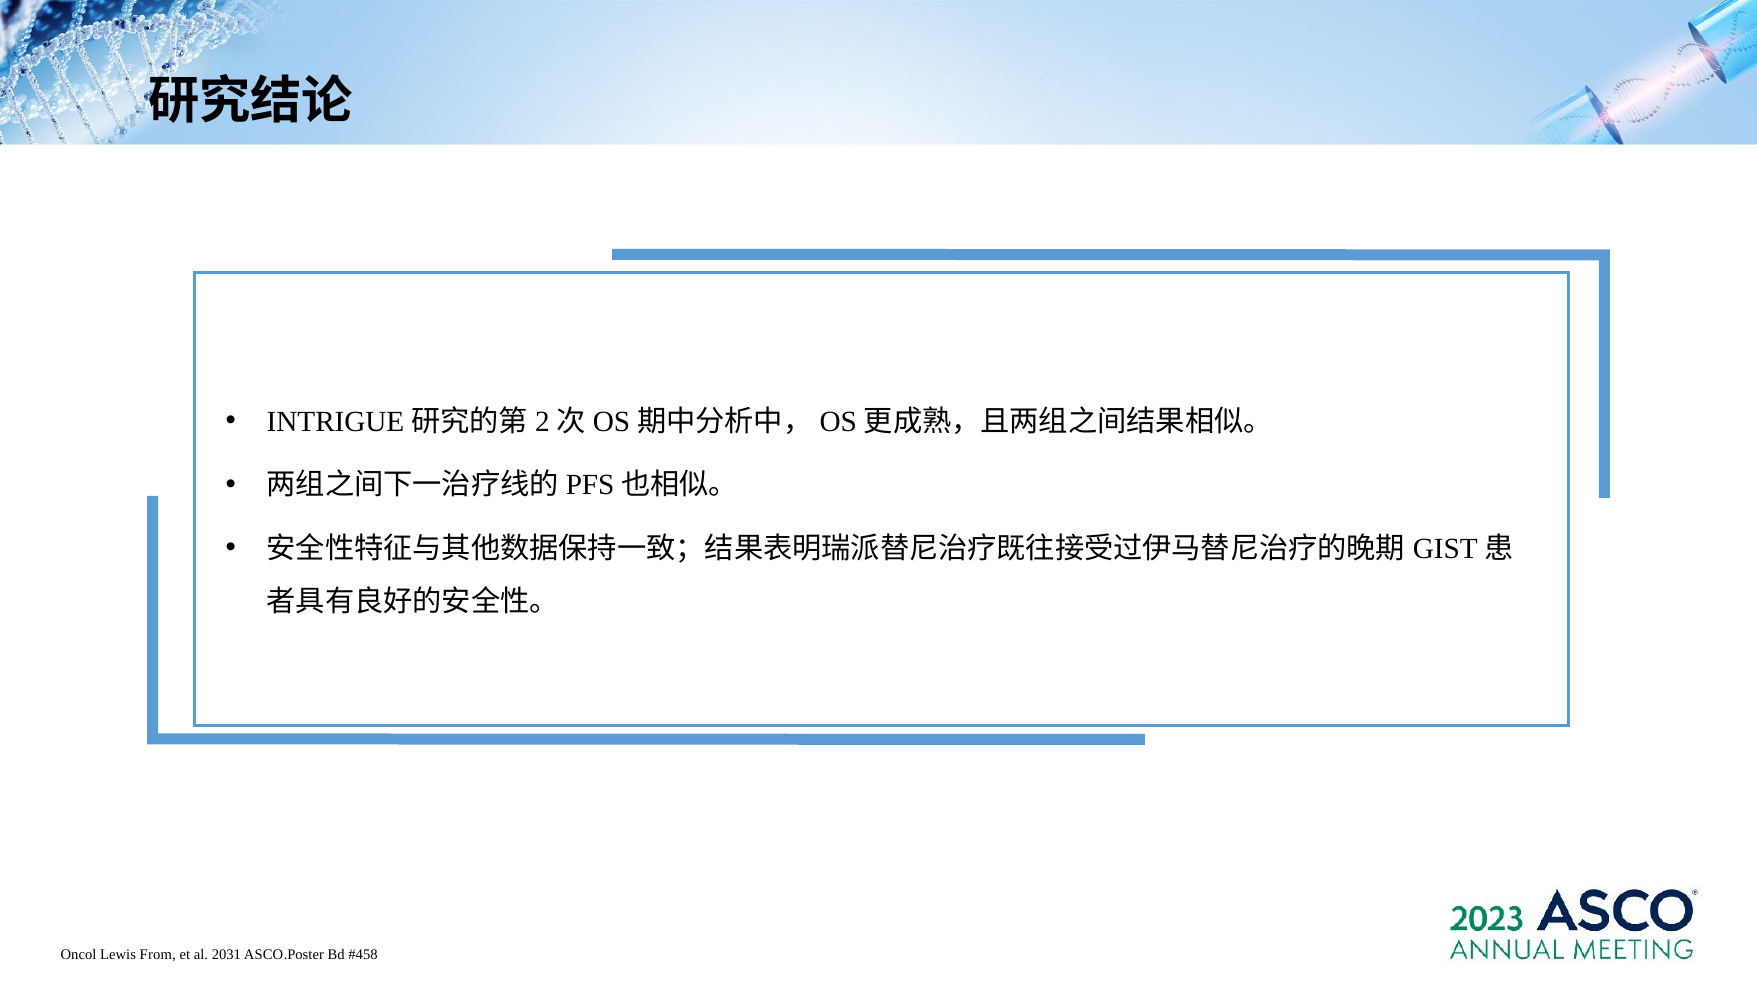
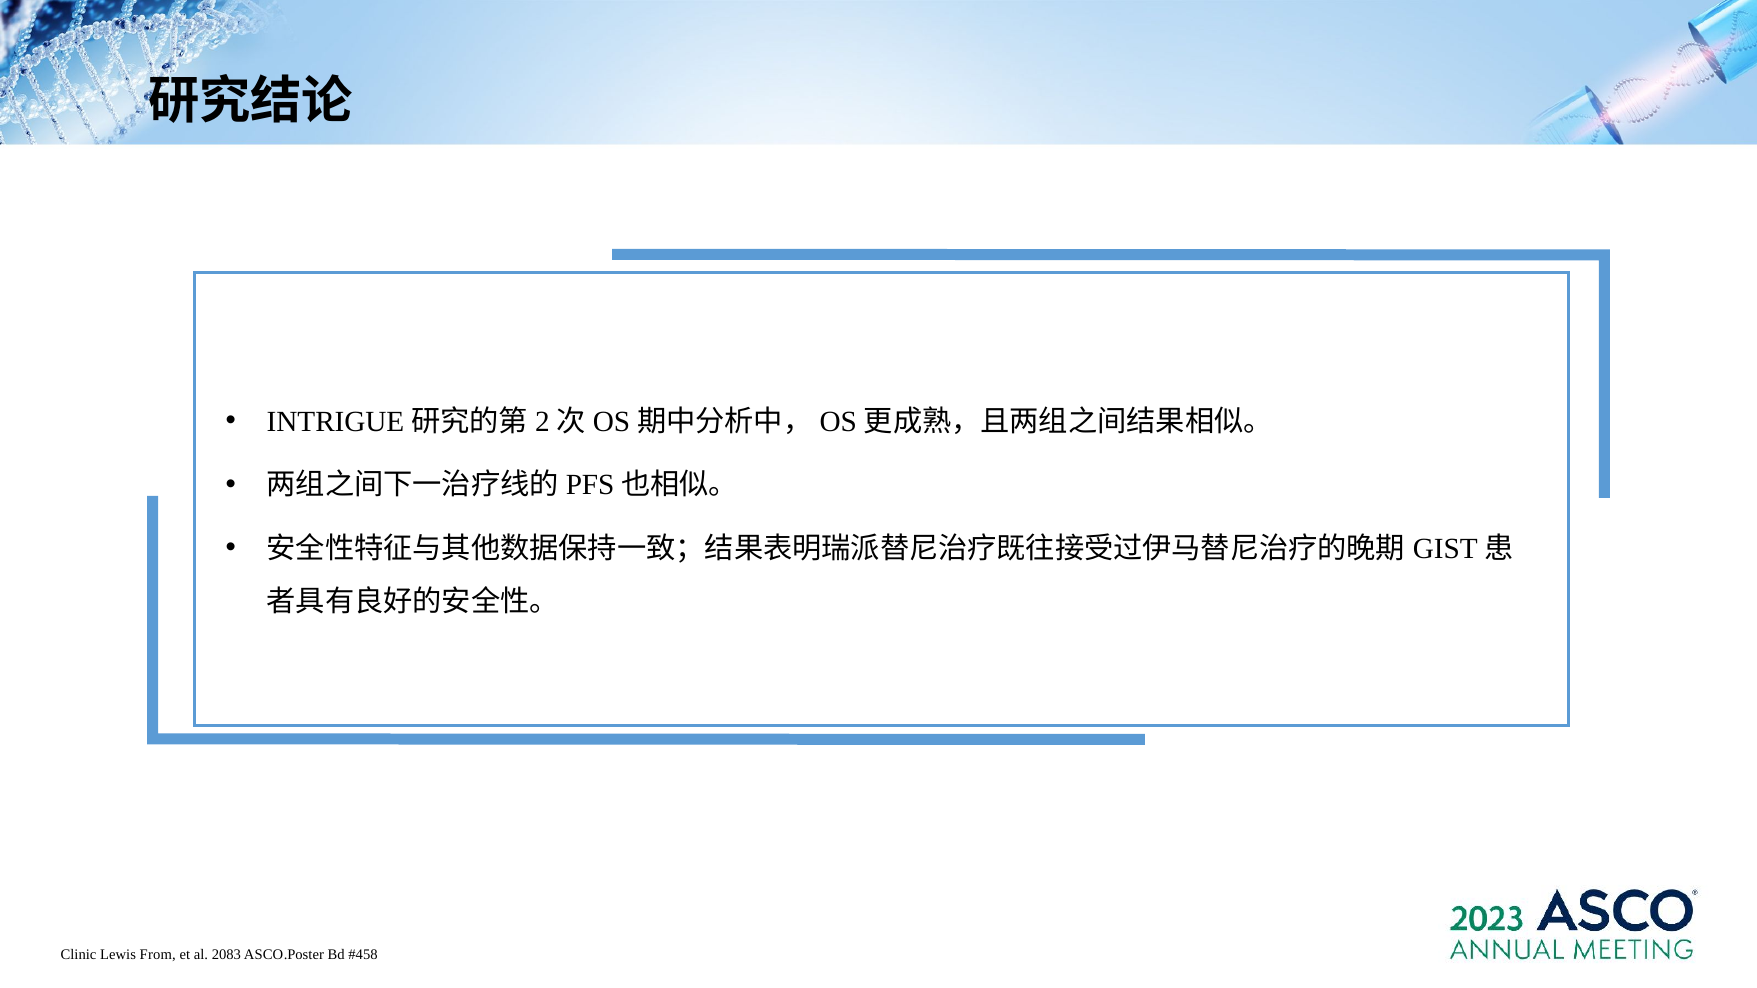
Oncol: Oncol -> Clinic
2031: 2031 -> 2083
